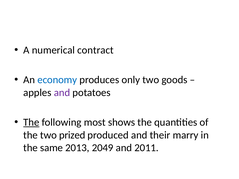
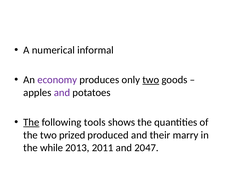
contract: contract -> informal
economy colour: blue -> purple
two at (151, 80) underline: none -> present
most: most -> tools
same: same -> while
2049: 2049 -> 2011
2011: 2011 -> 2047
